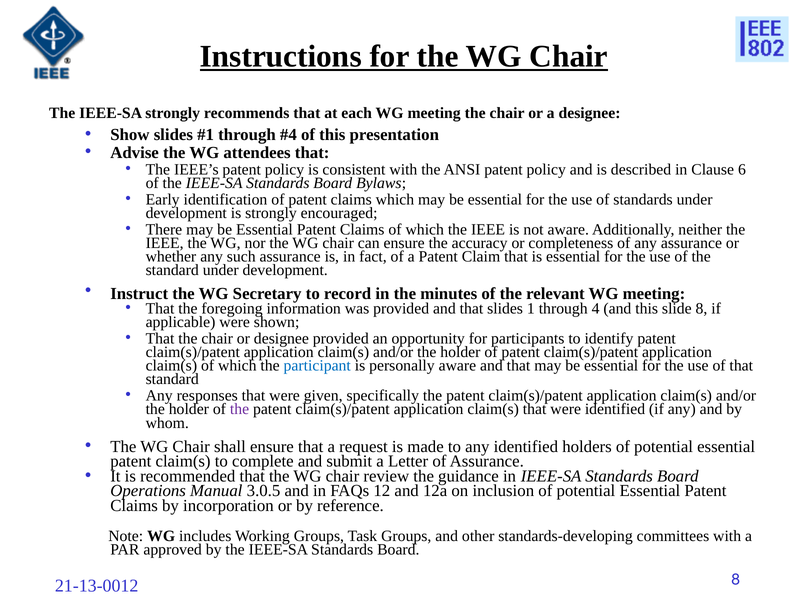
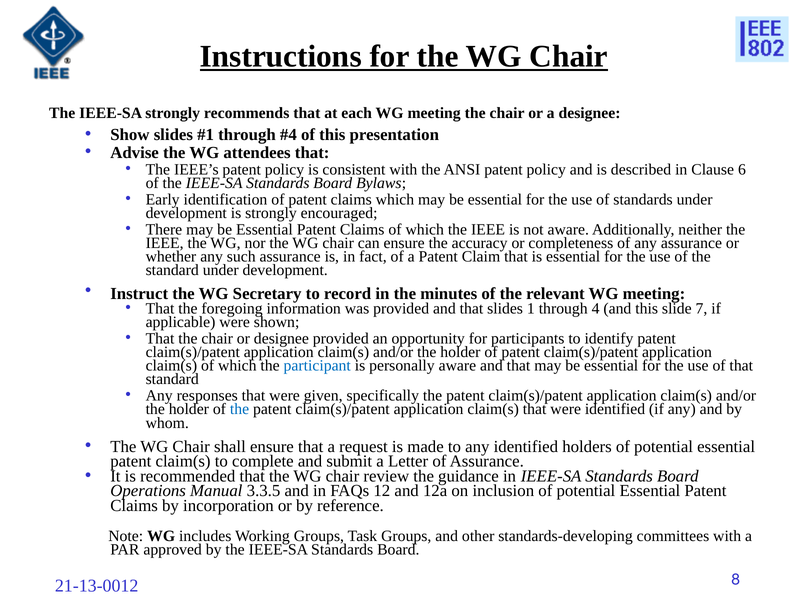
slide 8: 8 -> 7
the at (240, 409) colour: purple -> blue
3.0.5: 3.0.5 -> 3.3.5
